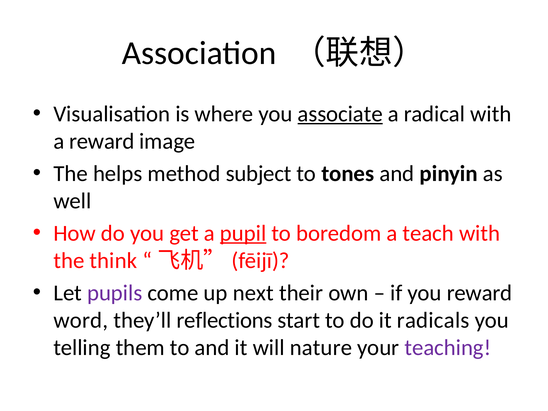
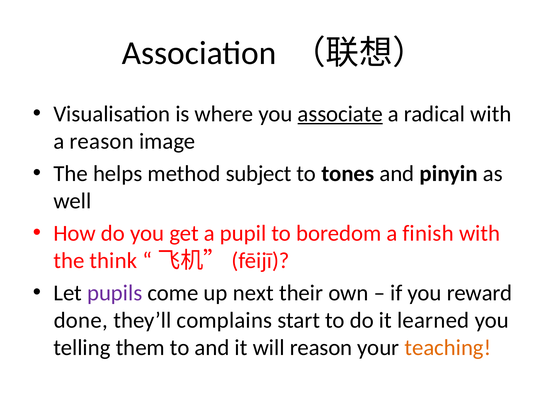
a reward: reward -> reason
pupil underline: present -> none
teach: teach -> finish
word: word -> done
reflections: reflections -> complains
radicals: radicals -> learned
will nature: nature -> reason
teaching colour: purple -> orange
